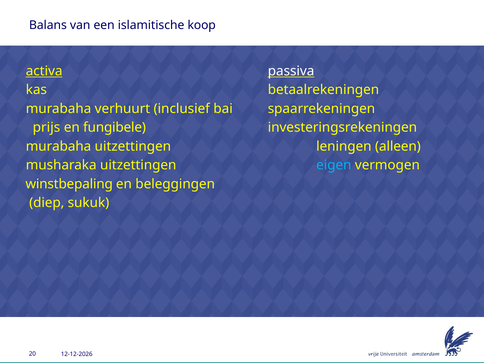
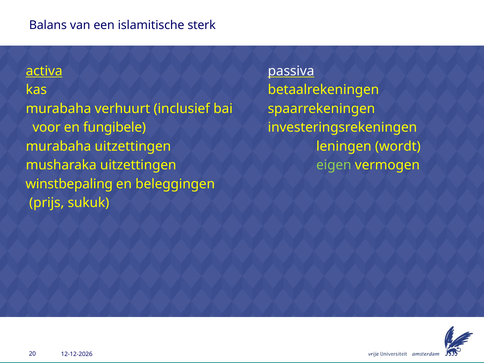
koop: koop -> sterk
prijs: prijs -> voor
alleen: alleen -> wordt
eigen colour: light blue -> light green
diep: diep -> prijs
